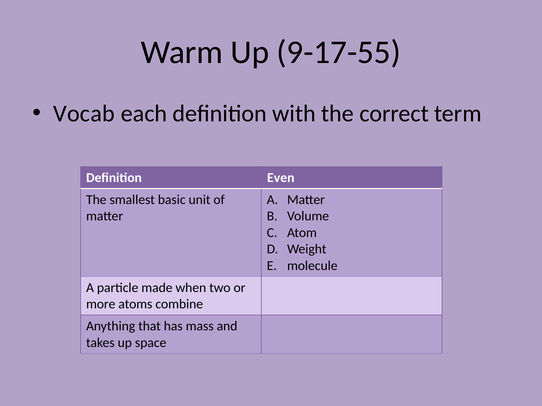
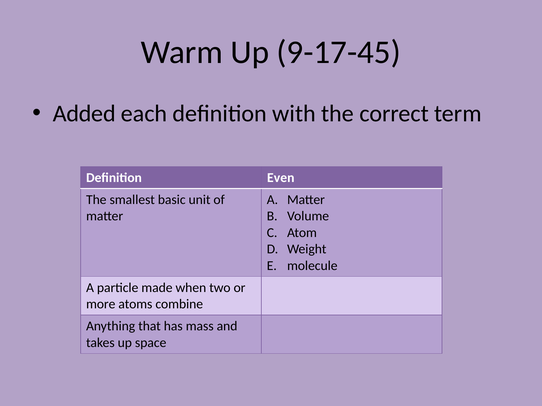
9-17-55: 9-17-55 -> 9-17-45
Vocab: Vocab -> Added
